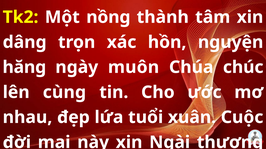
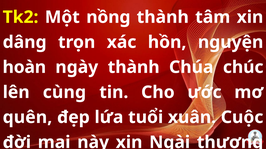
hăng: hăng -> hoàn
ngày muôn: muôn -> thành
nhau: nhau -> quên
